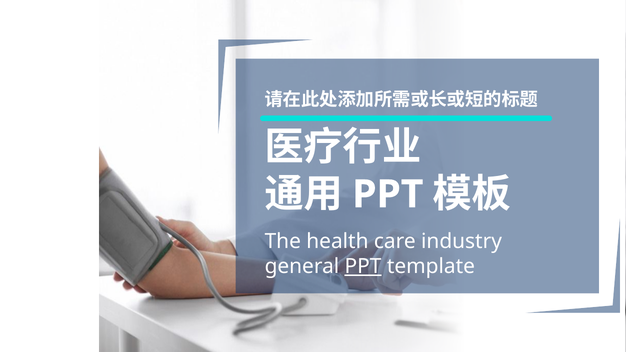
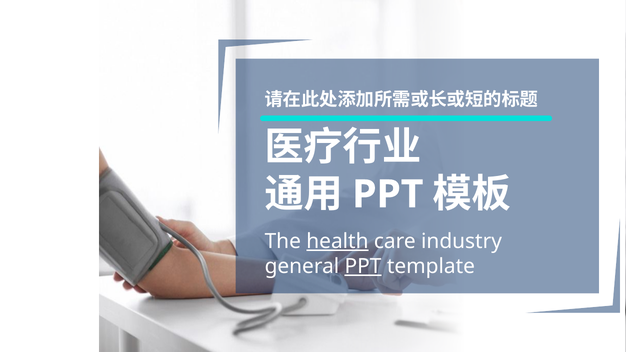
health underline: none -> present
